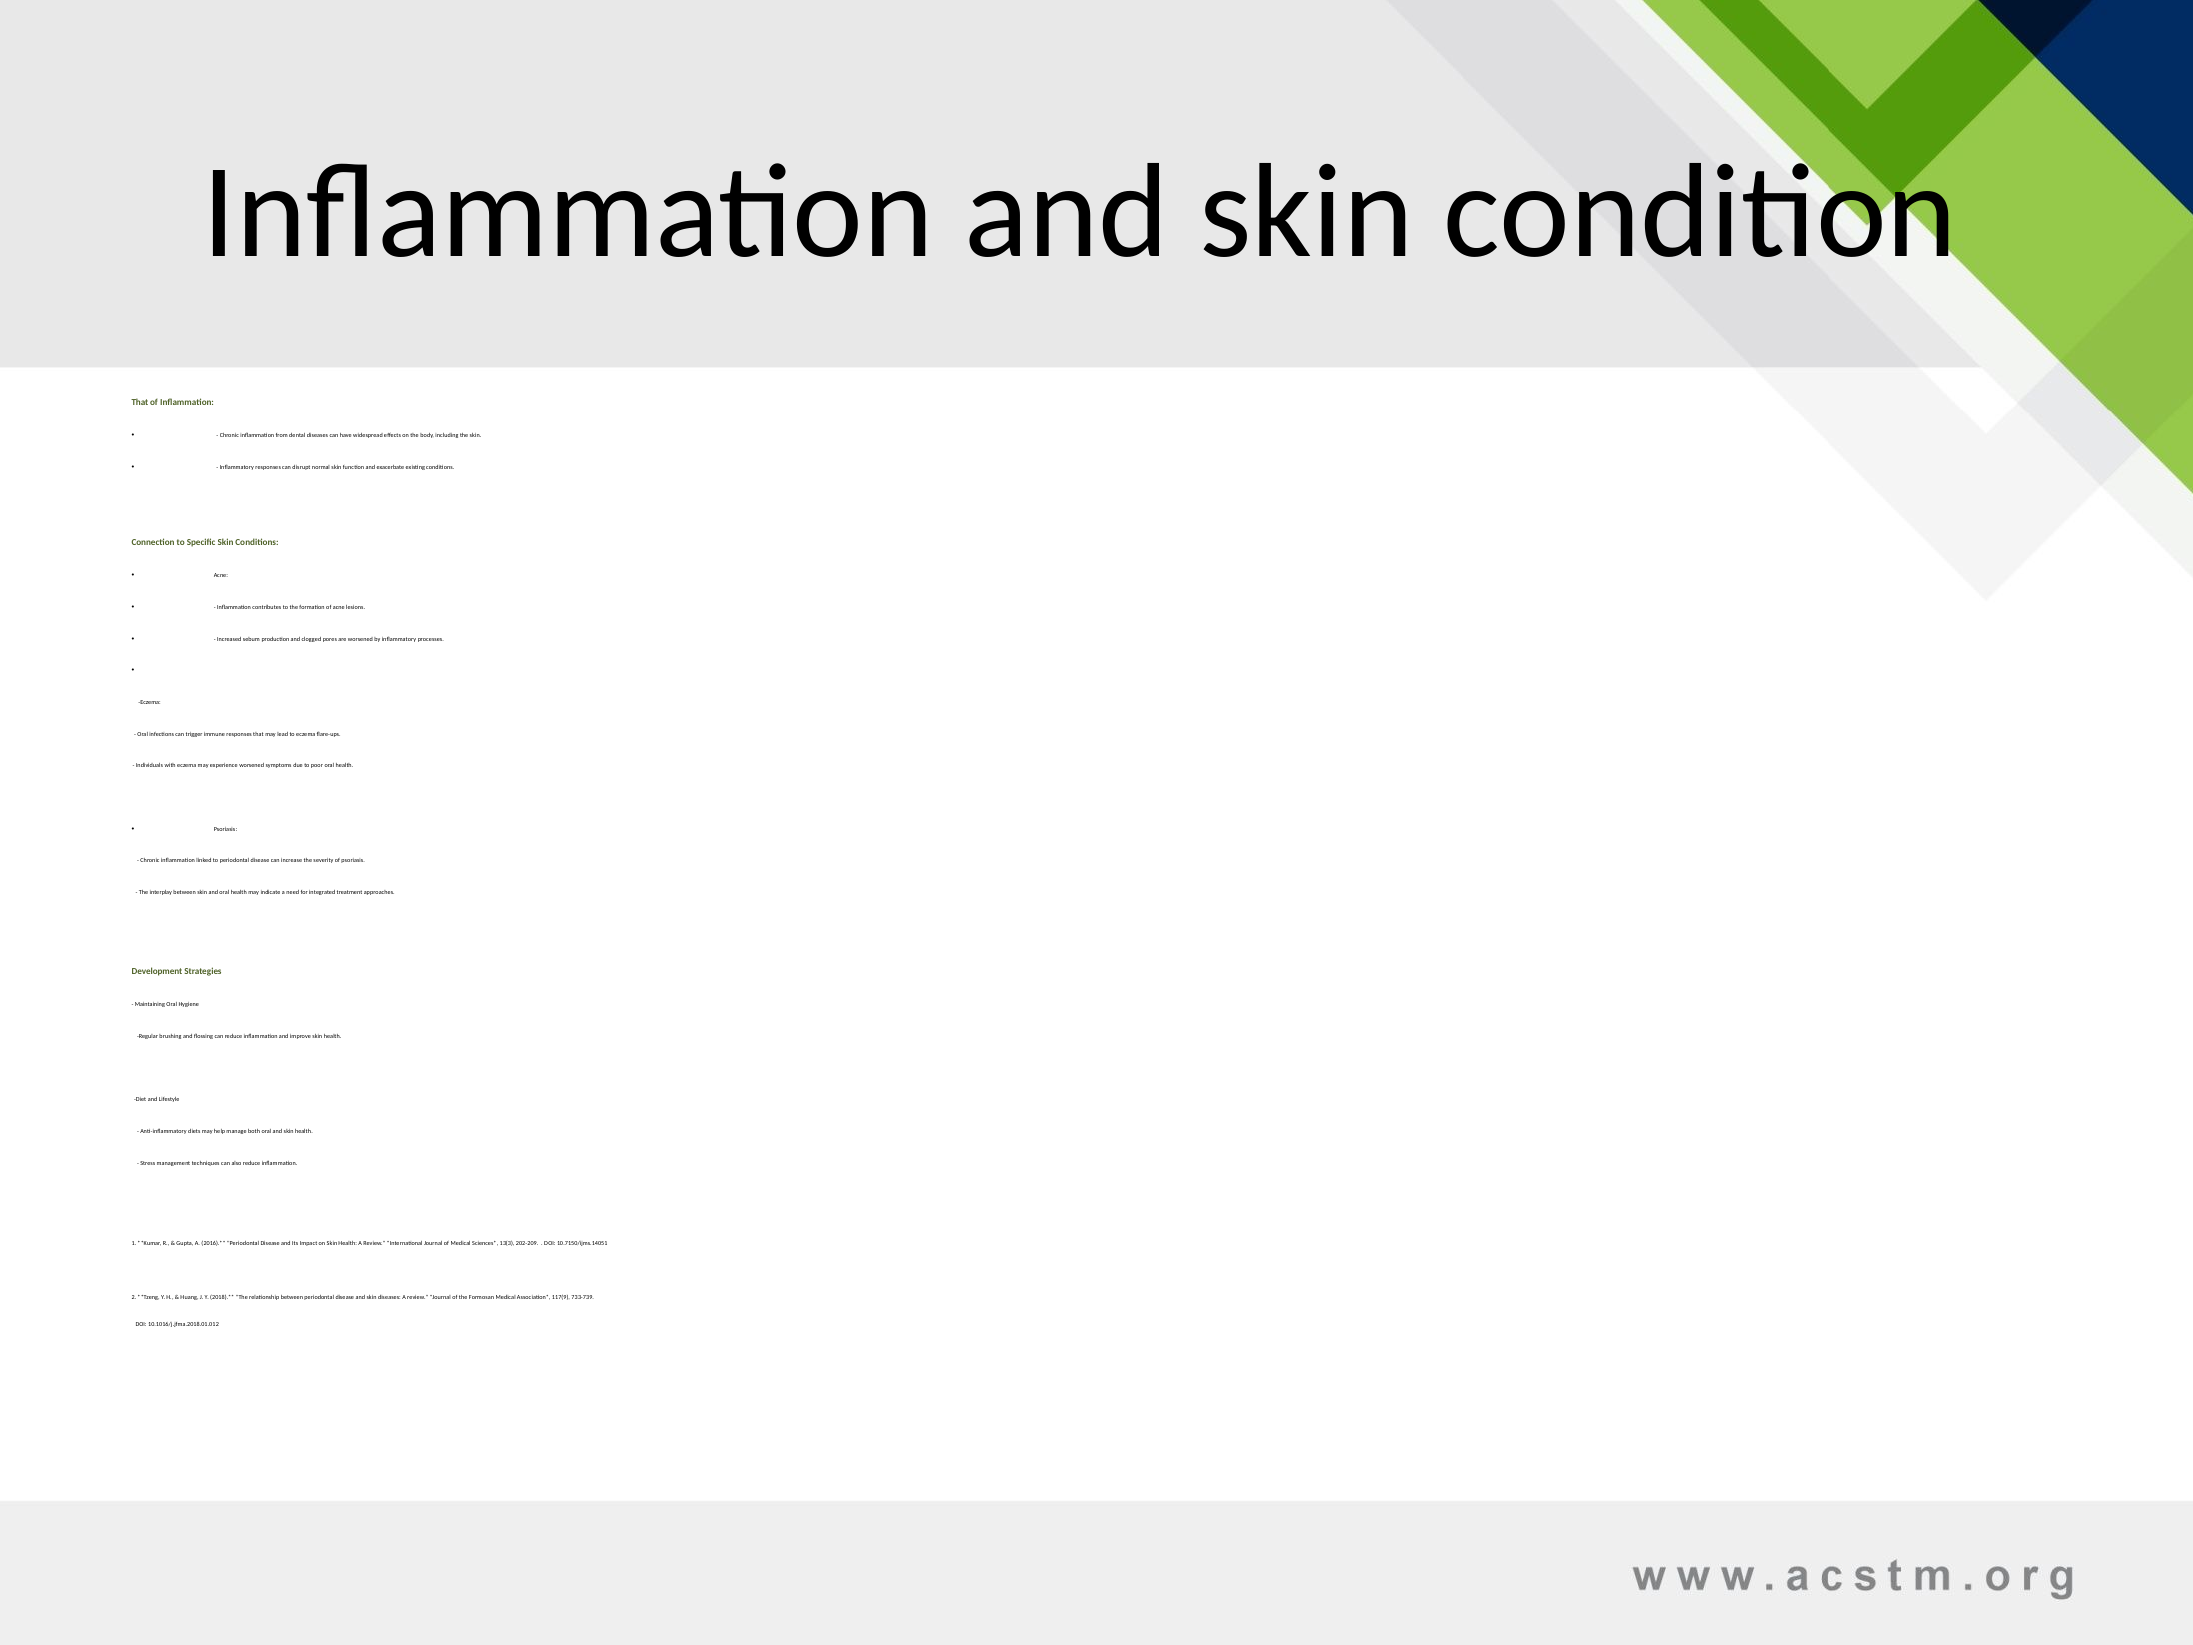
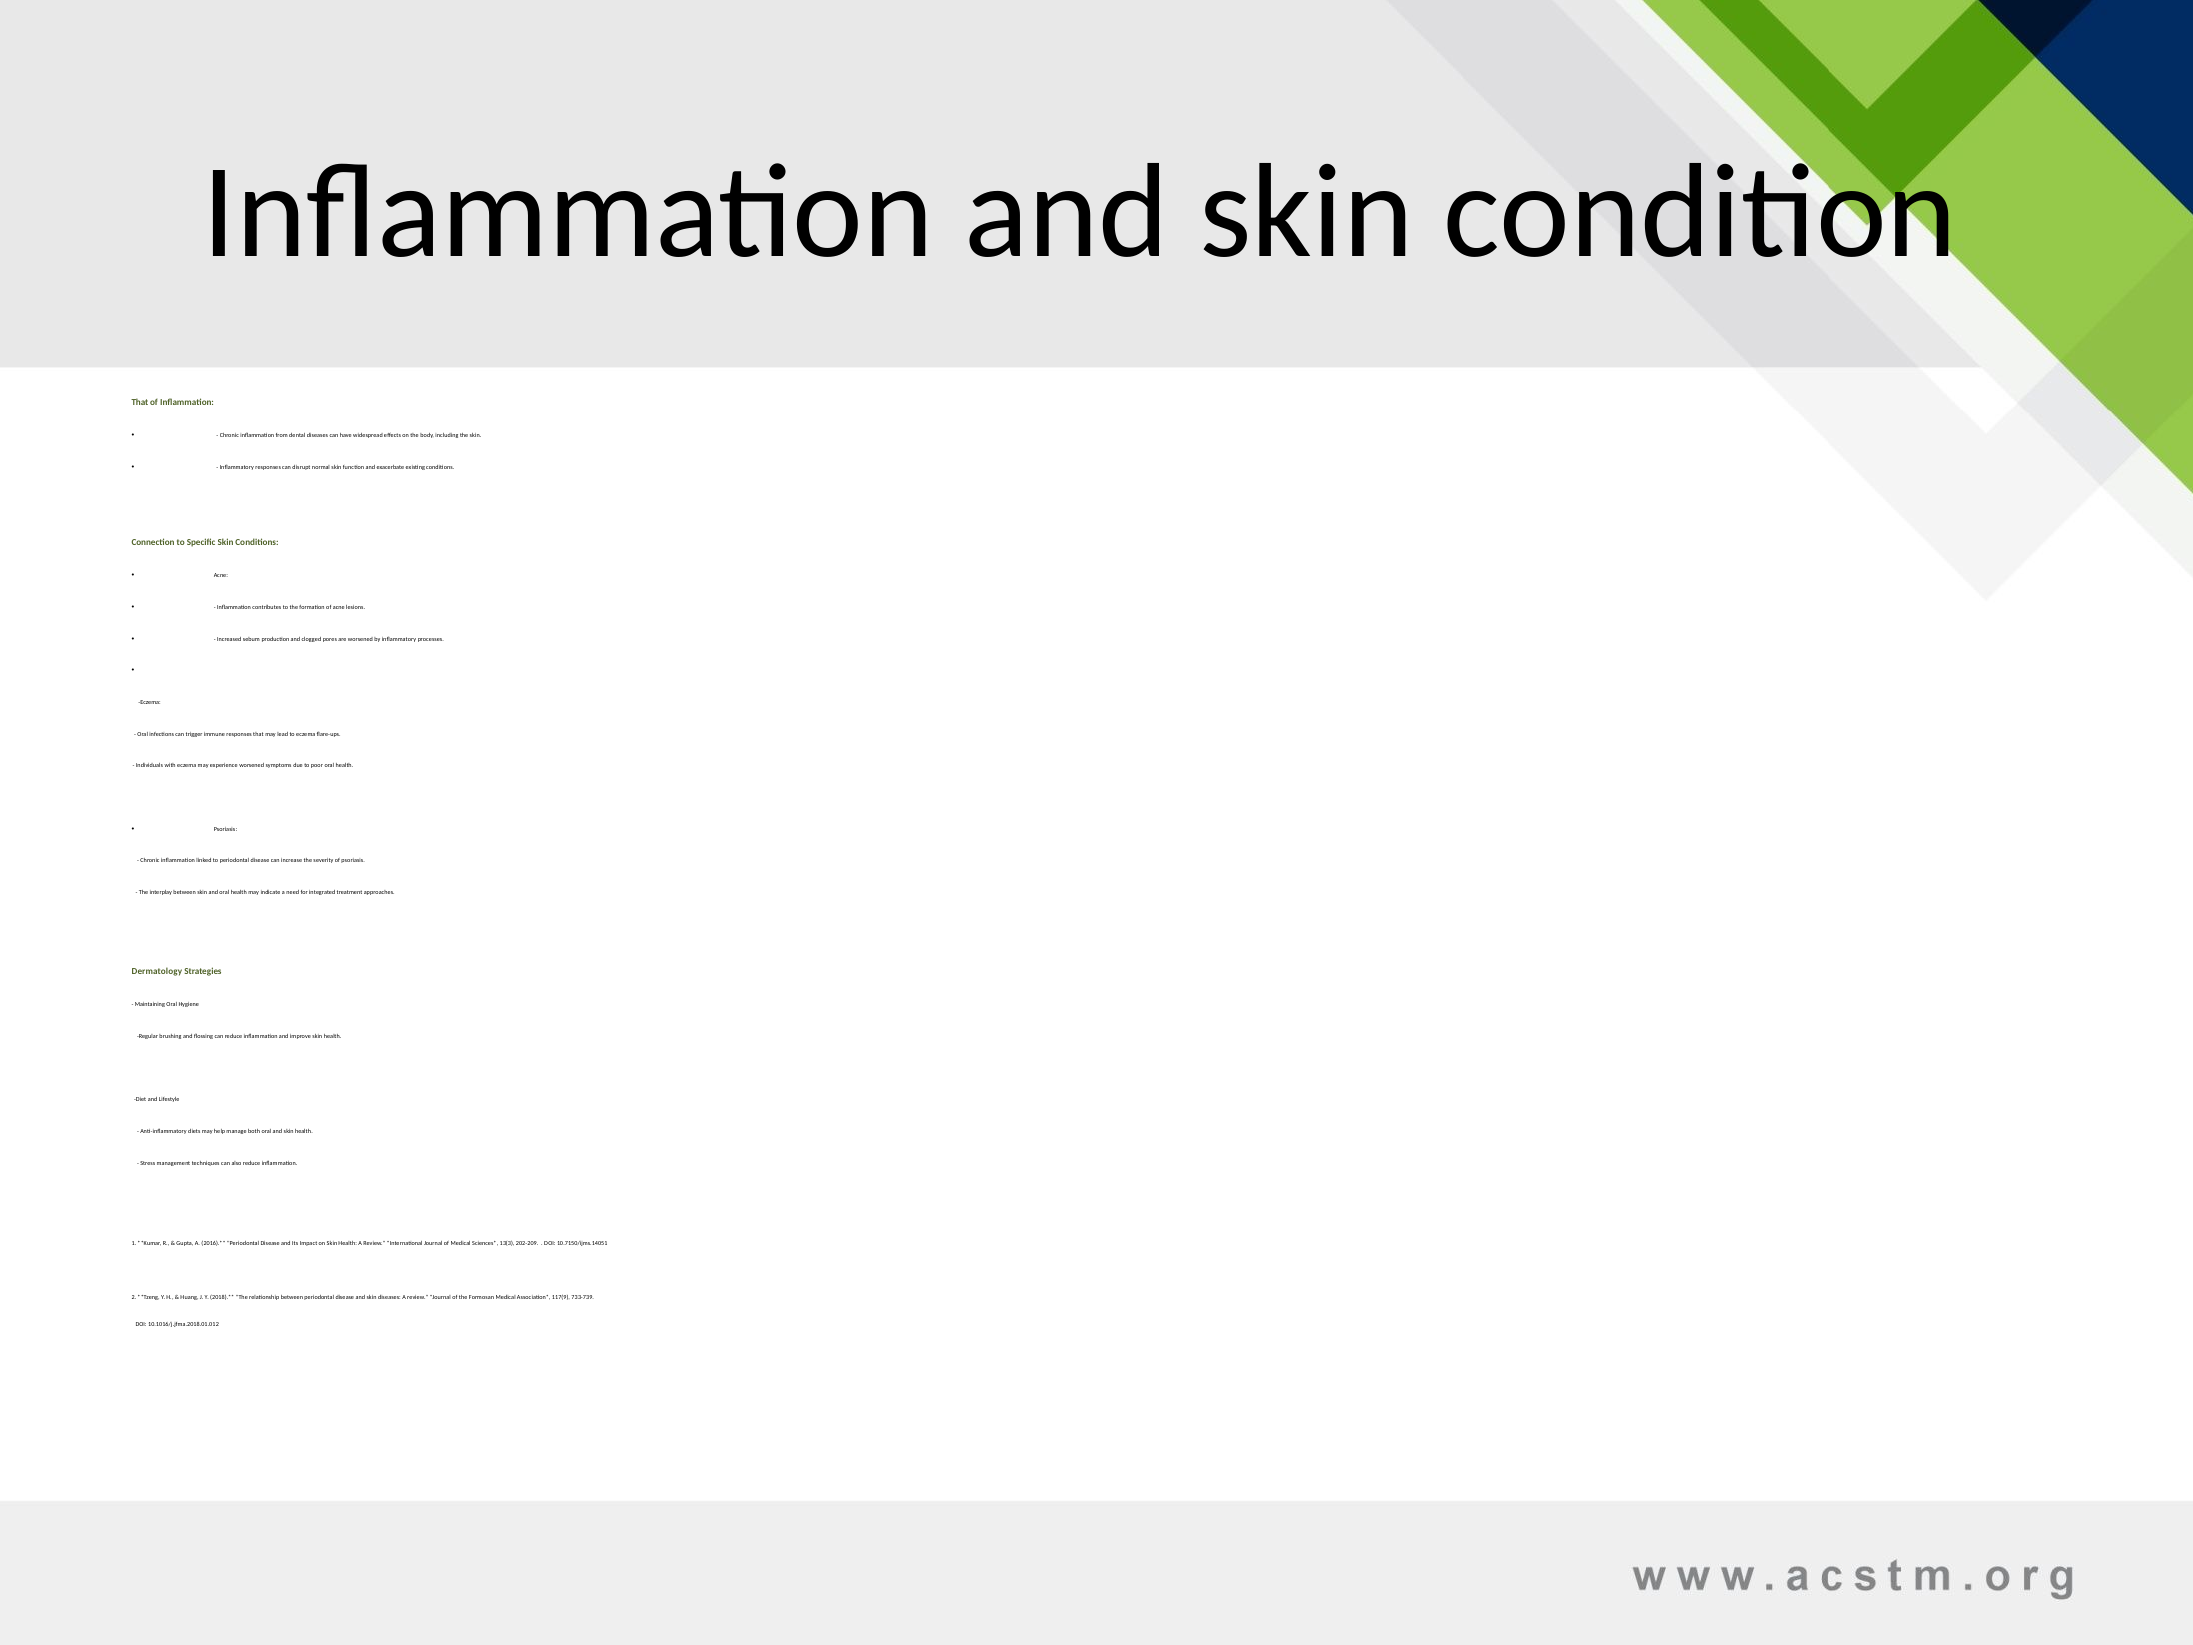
Development: Development -> Dermatology
